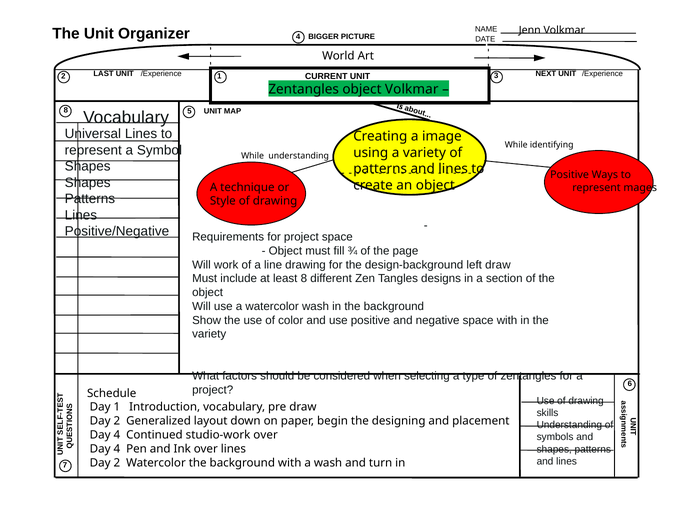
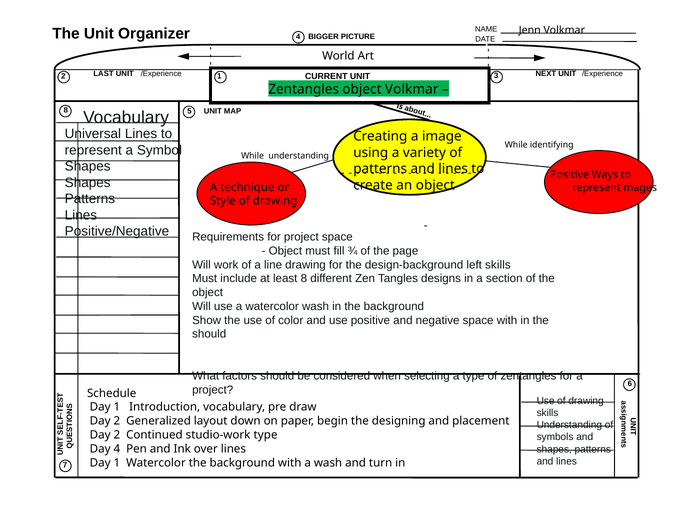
left draw: draw -> skills
variety at (209, 334): variety -> should
4 at (117, 435): 4 -> 2
studio-work over: over -> type
2 at (117, 463): 2 -> 1
